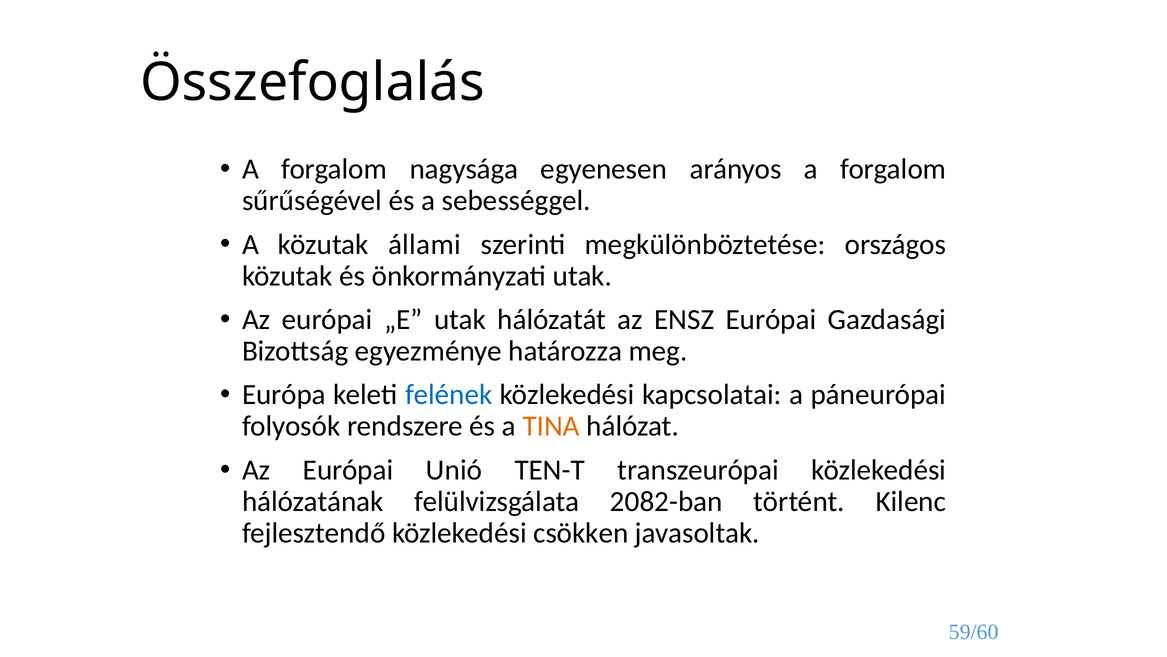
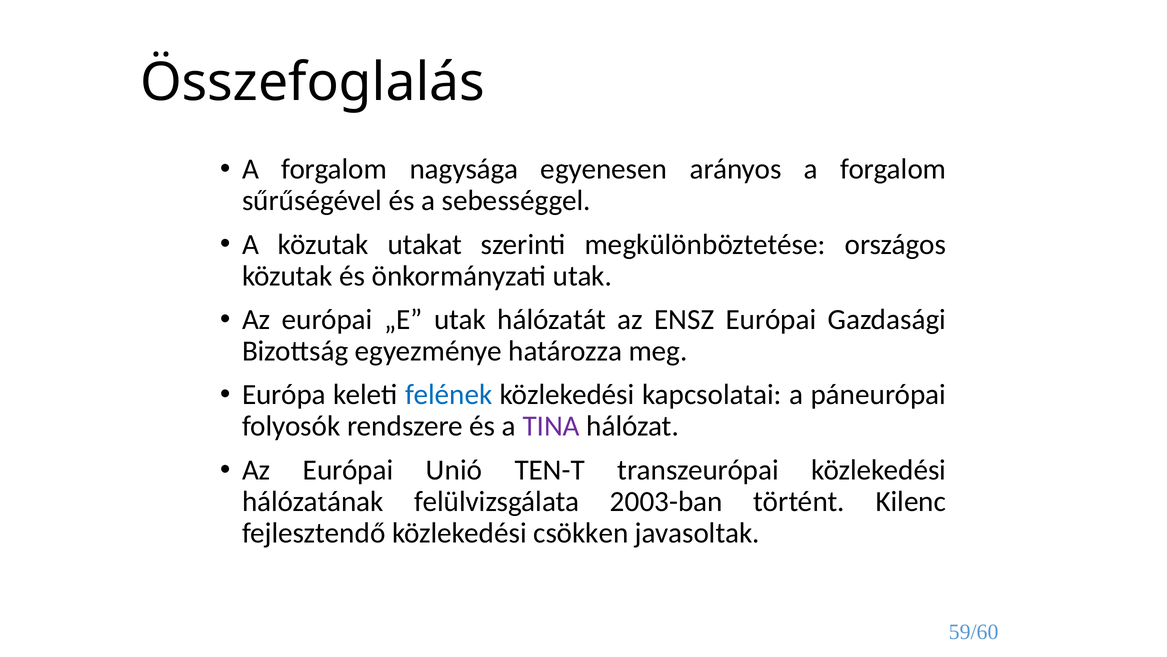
állami: állami -> utakat
TINA colour: orange -> purple
2082-ban: 2082-ban -> 2003-ban
